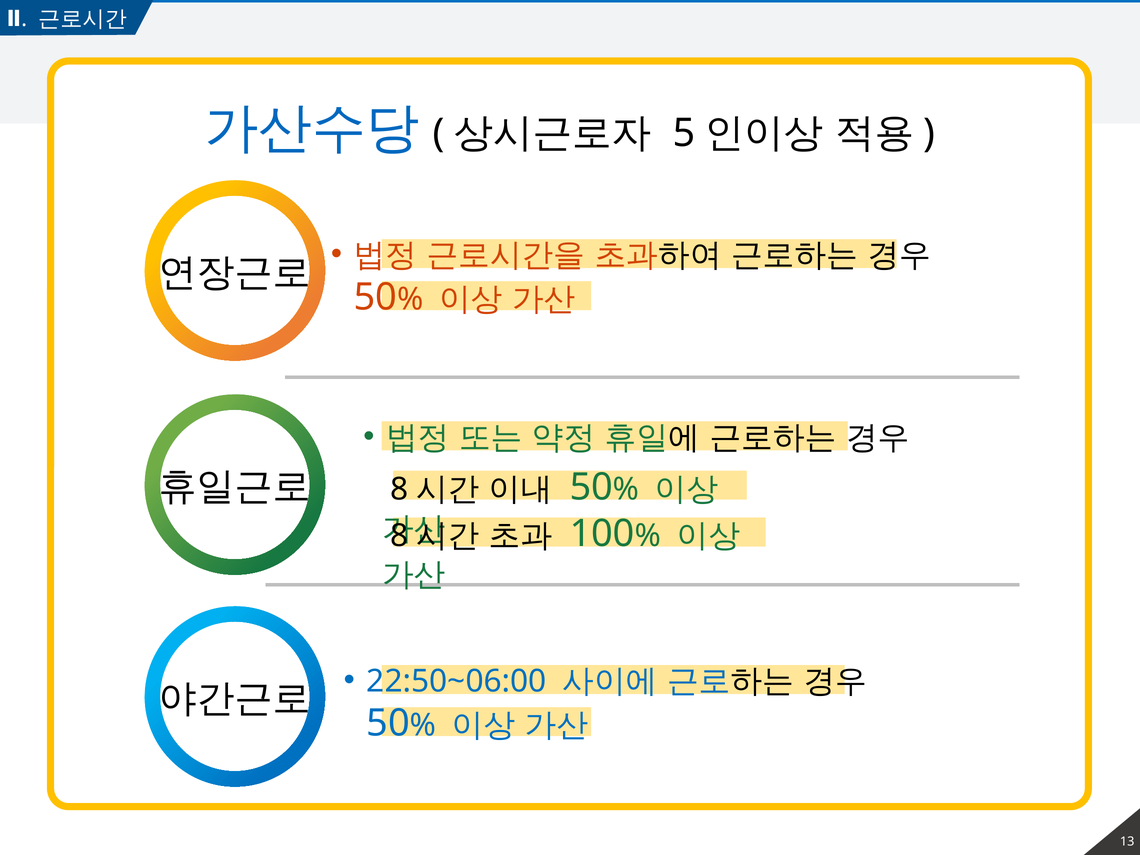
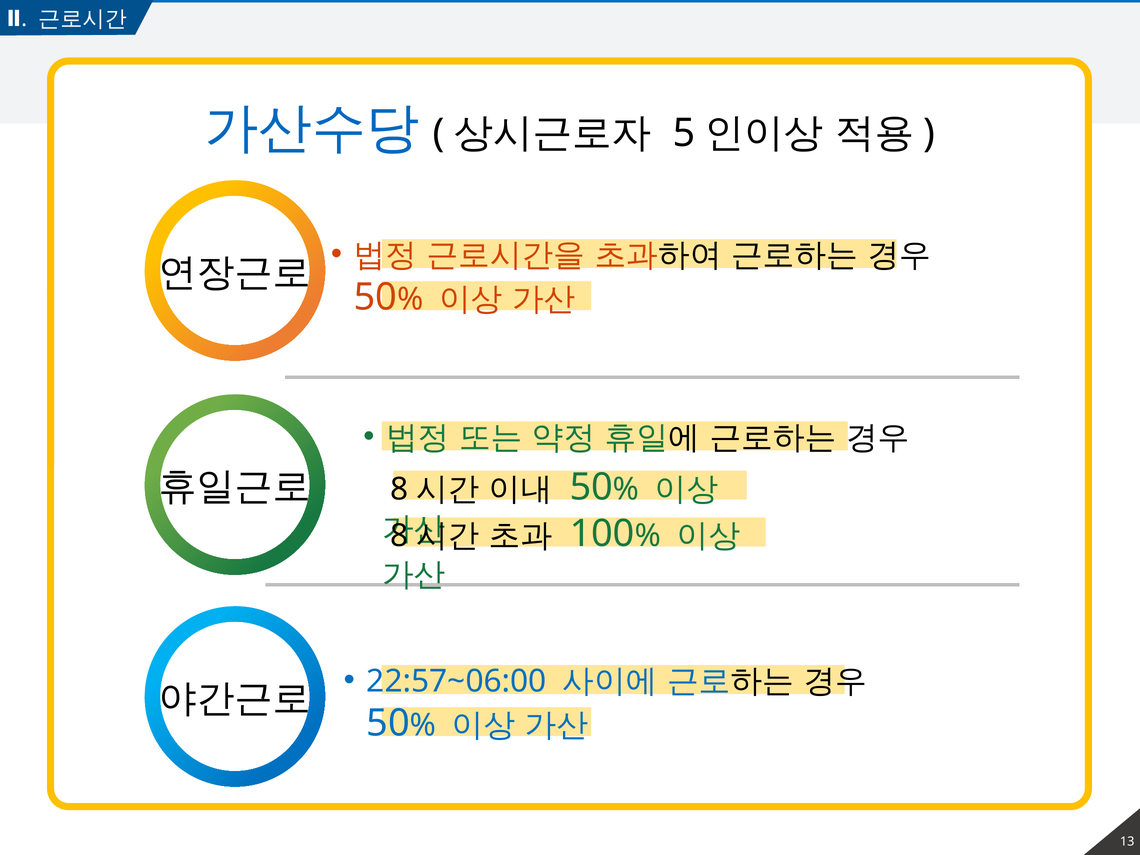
22:50~06:00: 22:50~06:00 -> 22:57~06:00
